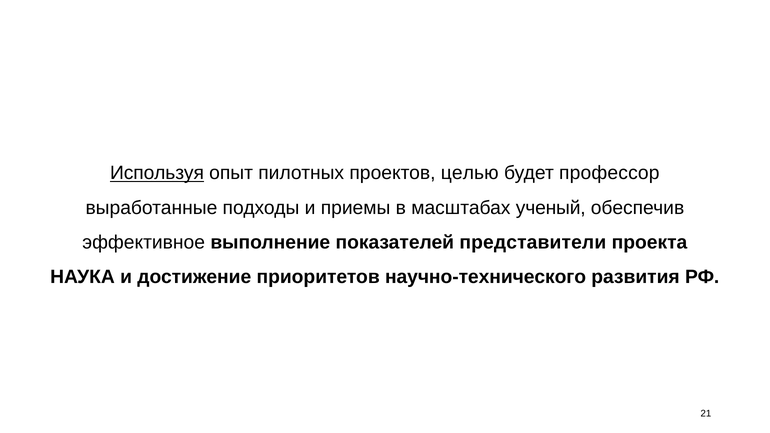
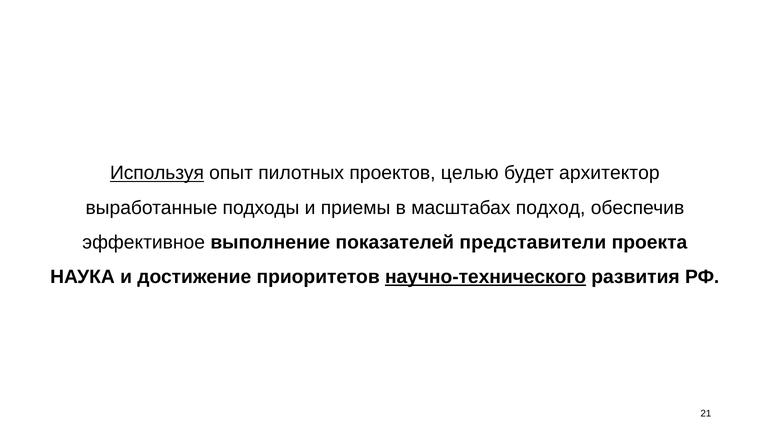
профессор: профессор -> архитектор
ученый: ученый -> подход
научно-технического underline: none -> present
